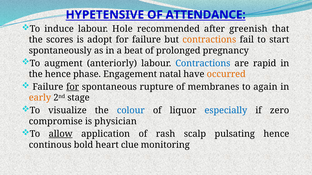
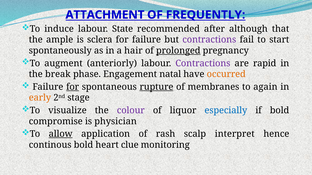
HYPETENSIVE: HYPETENSIVE -> ATTACHMENT
ATTENDANCE: ATTENDANCE -> FREQUENTLY
Hole: Hole -> State
greenish: greenish -> although
scores: scores -> ample
adopt: adopt -> sclera
contractions at (209, 40) colour: orange -> purple
beat: beat -> hair
prolonged underline: none -> present
Contractions at (203, 63) colour: blue -> purple
the hence: hence -> break
rupture underline: none -> present
colour colour: blue -> purple
if zero: zero -> bold
pulsating: pulsating -> interpret
